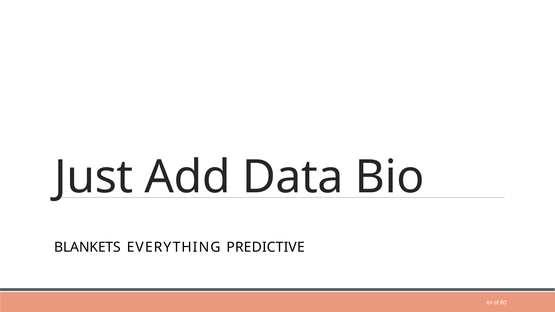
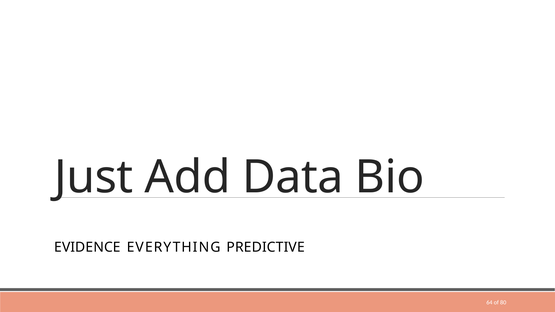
BLANKETS: BLANKETS -> EVIDENCE
